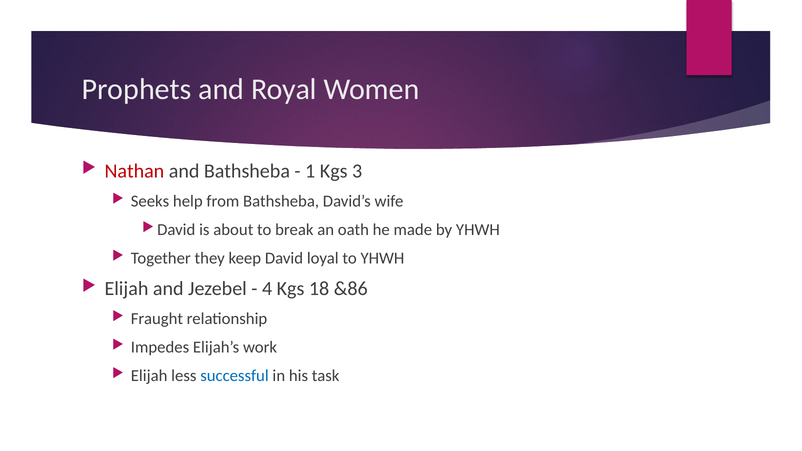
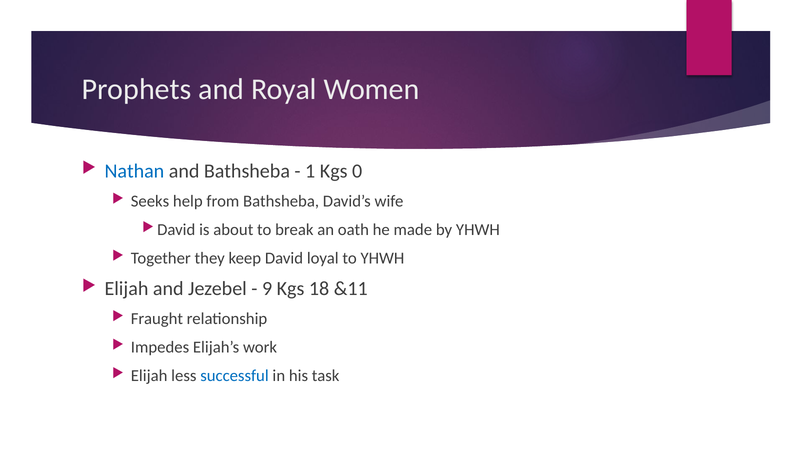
Nathan colour: red -> blue
3: 3 -> 0
4: 4 -> 9
&86: &86 -> &11
